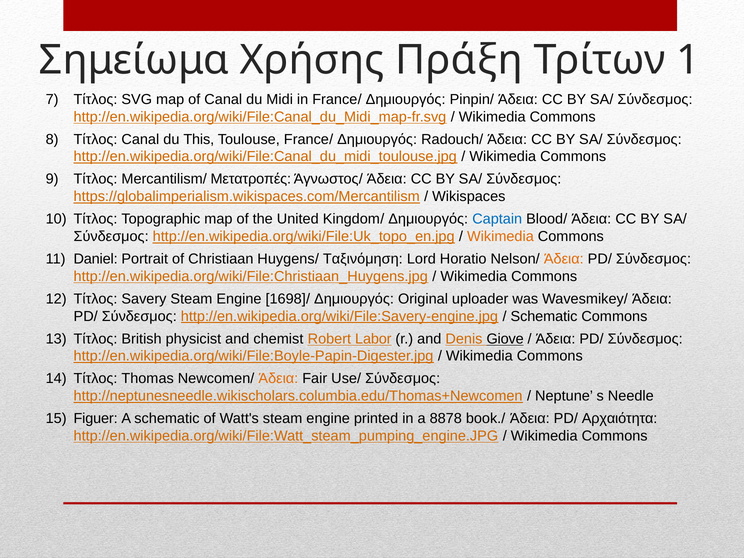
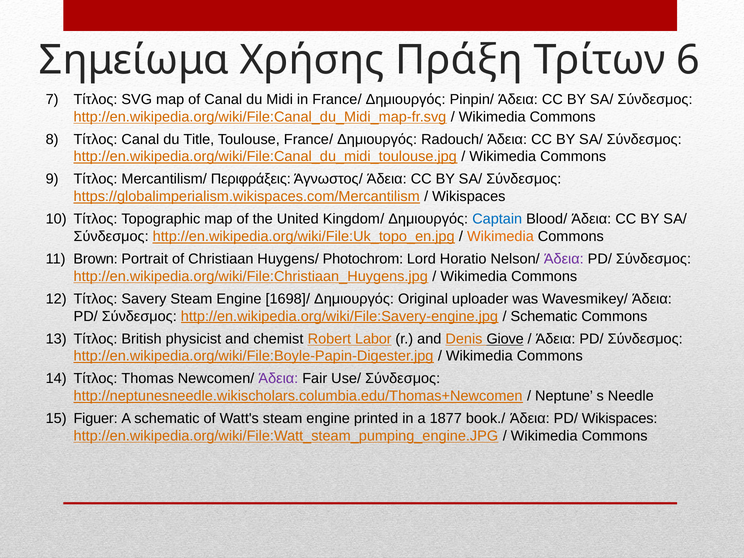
1: 1 -> 6
This: This -> Title
Μετατροπές: Μετατροπές -> Περιφράξεις
Daniel: Daniel -> Brown
Ταξινόμηση: Ταξινόμηση -> Photochrom
Άδεια at (564, 259) colour: orange -> purple
Άδεια at (278, 379) colour: orange -> purple
8878: 8878 -> 1877
PD/ Αρχαιότητα: Αρχαιότητα -> Wikispaces
